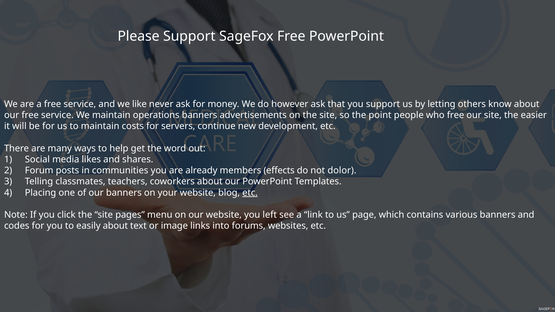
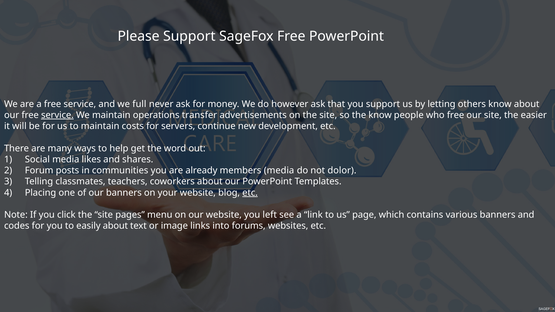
like: like -> full
service at (57, 115) underline: none -> present
operations banners: banners -> transfer
the point: point -> know
members effects: effects -> media
